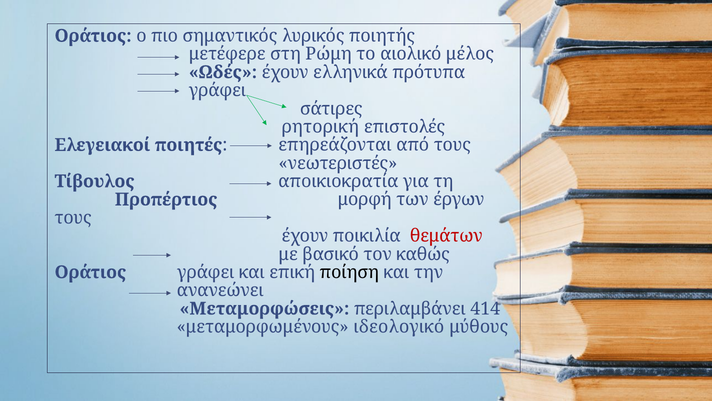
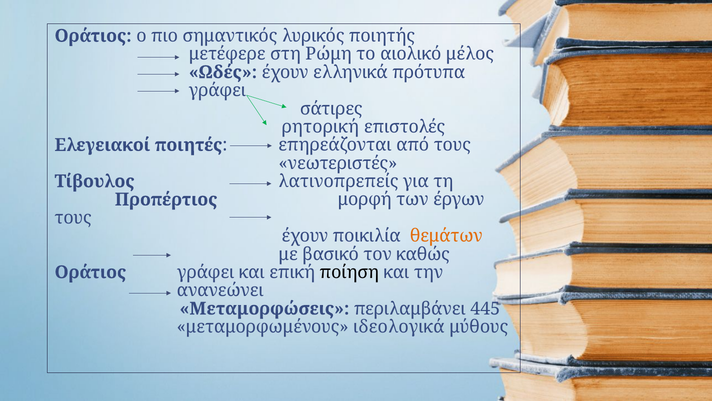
αποικιοκρατία: αποικιοκρατία -> λατινοπρεπείς
θεμάτων colour: red -> orange
414: 414 -> 445
ιδεολογικό: ιδεολογικό -> ιδεολογικά
